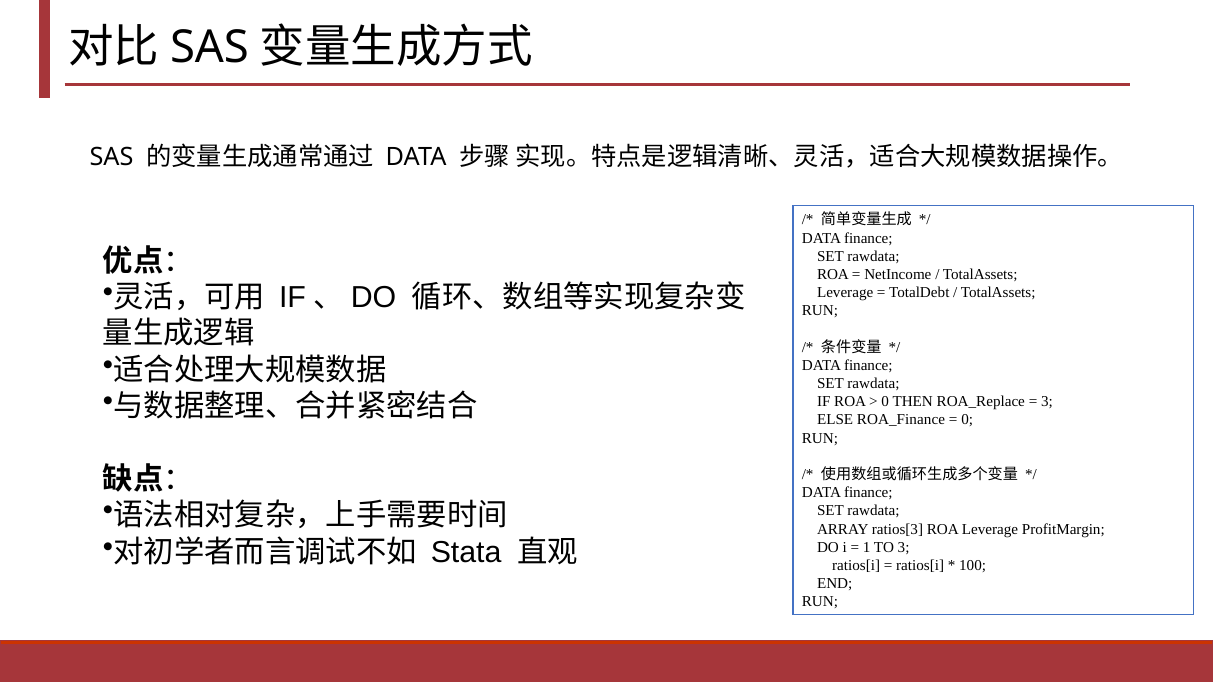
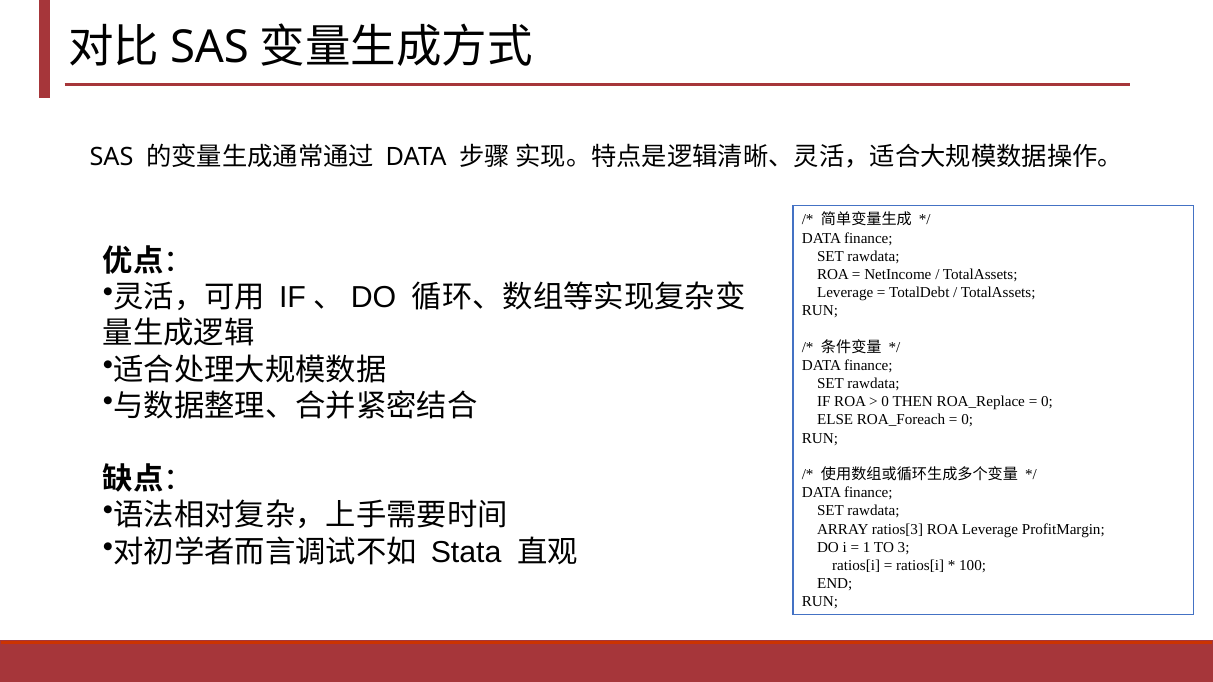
3 at (1047, 402): 3 -> 0
ROA_Finance: ROA_Finance -> ROA_Foreach
